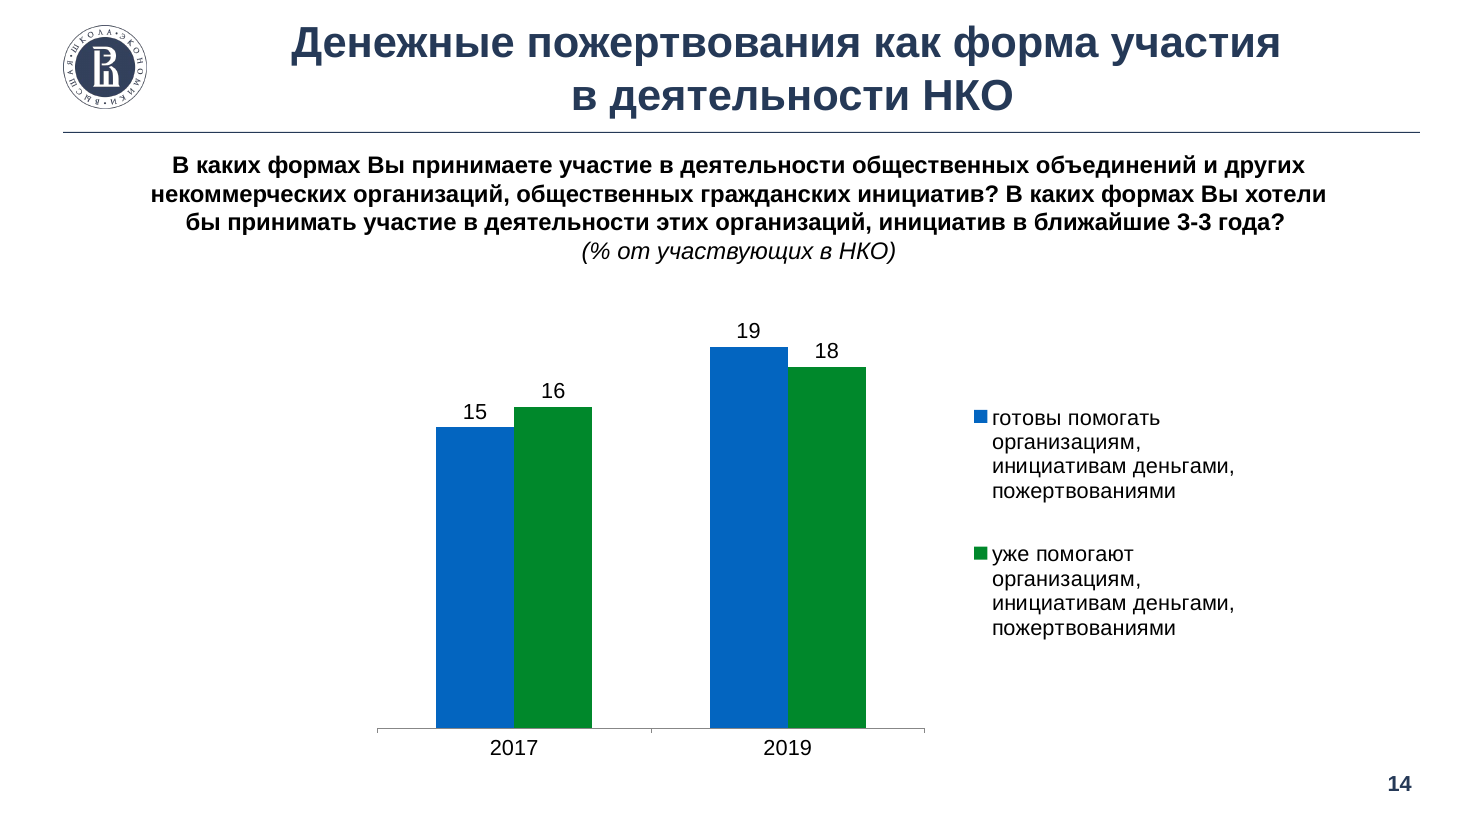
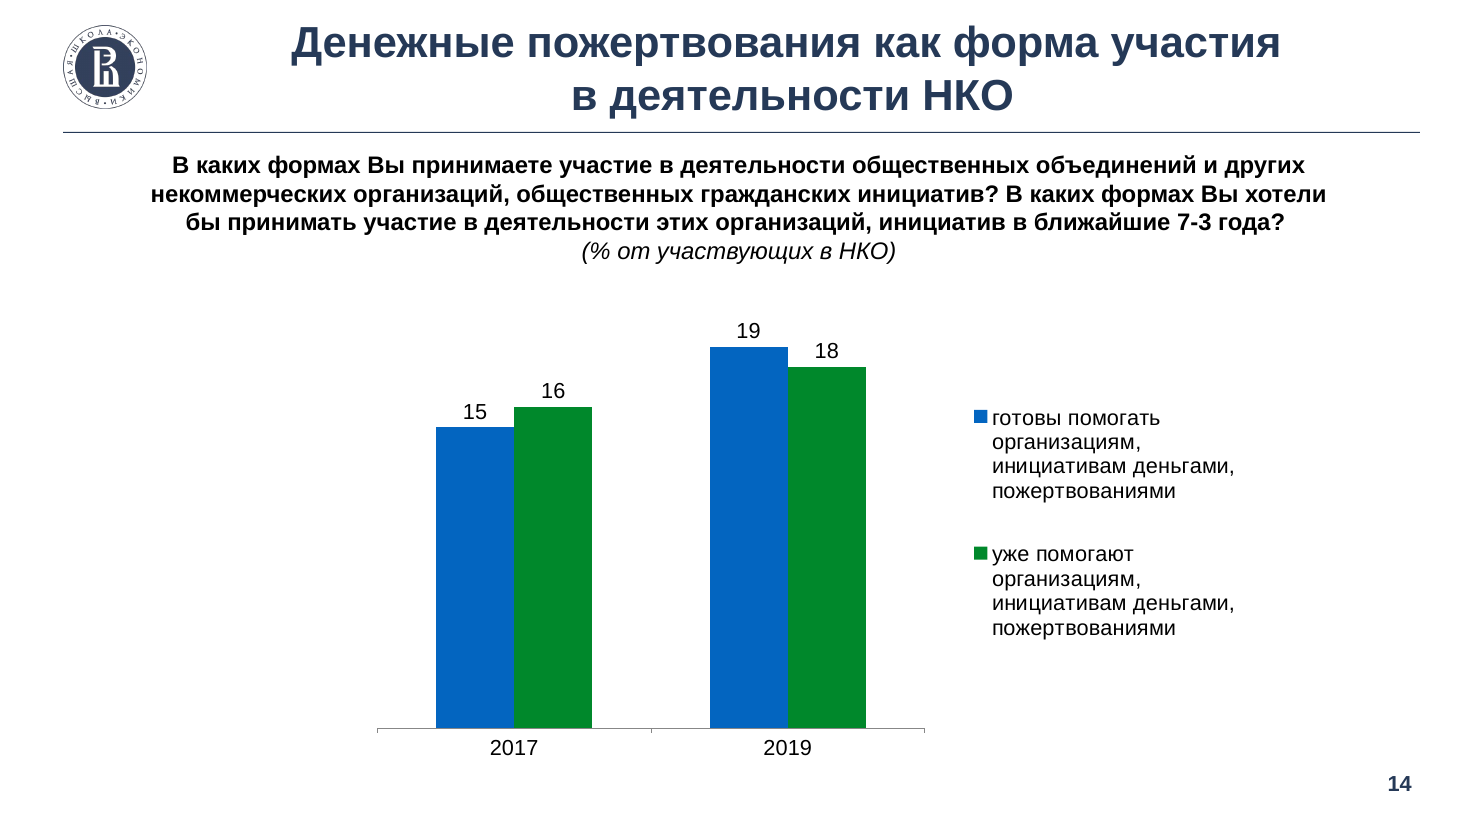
3-3: 3-3 -> 7-3
